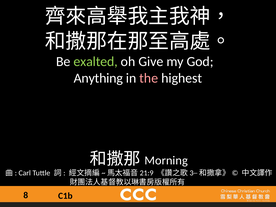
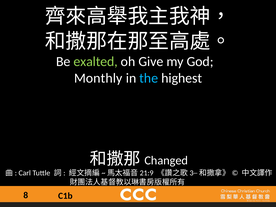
Anything: Anything -> Monthly
the colour: pink -> light blue
Morning: Morning -> Changed
